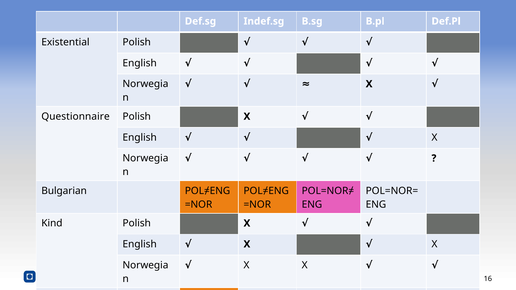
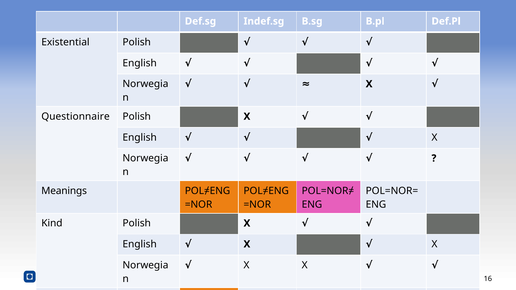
Bulgarian: Bulgarian -> Meanings
